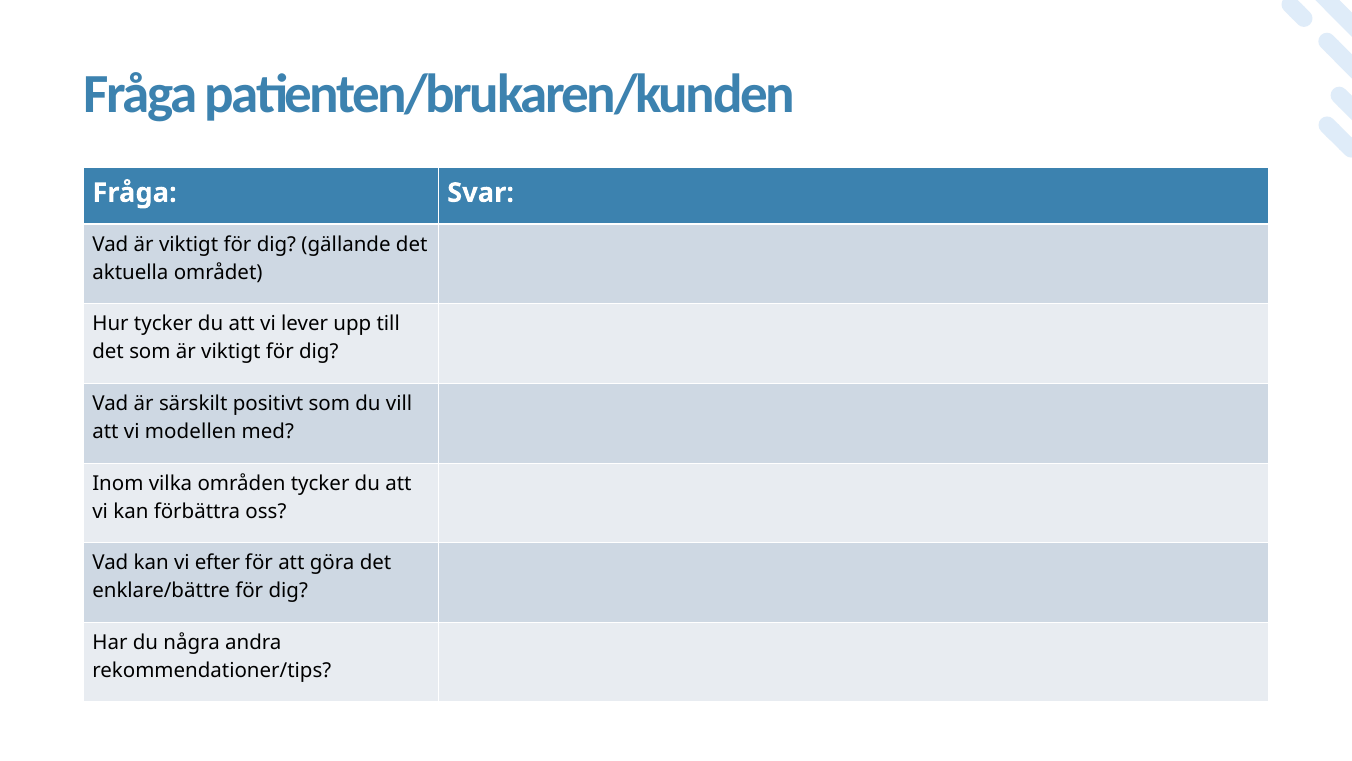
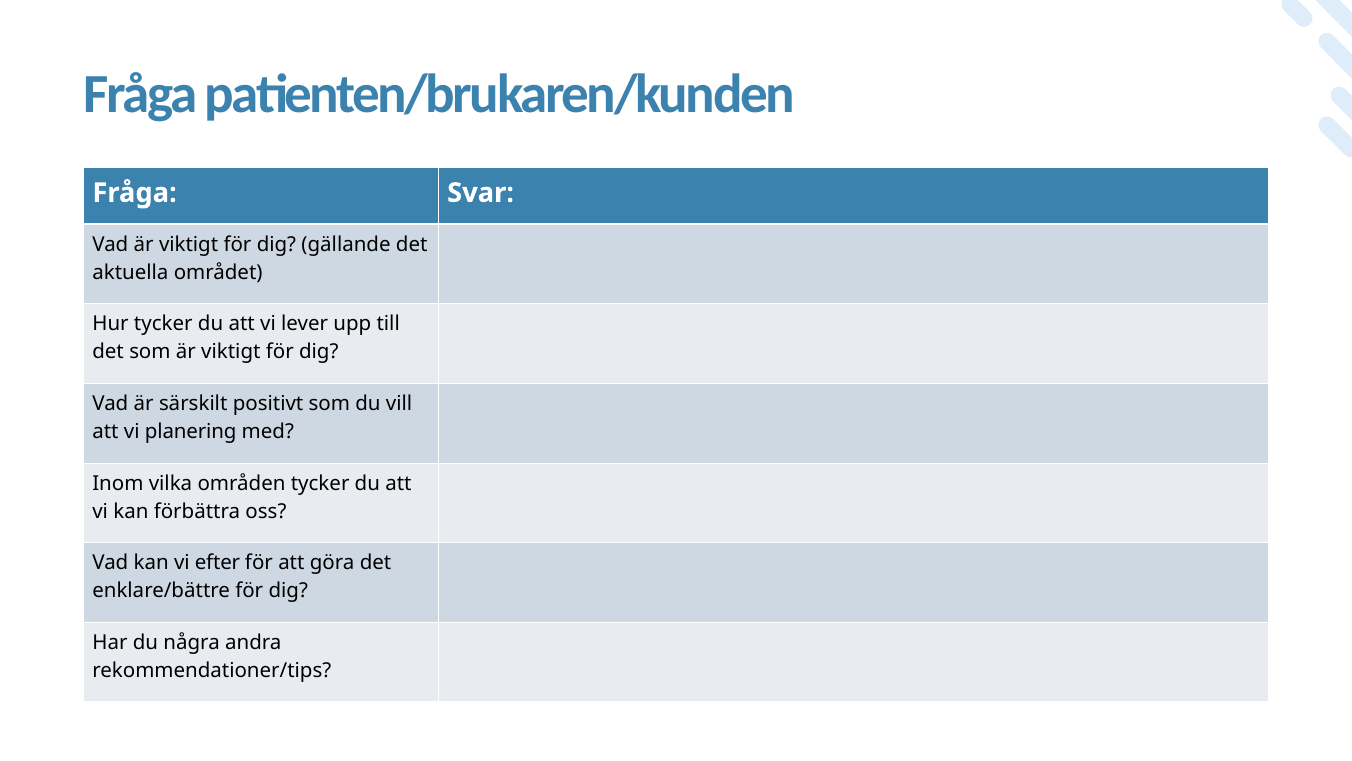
modellen: modellen -> planering
